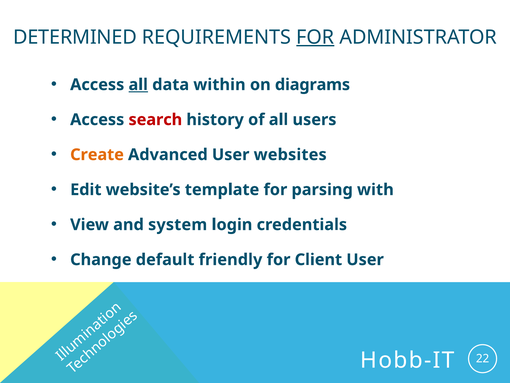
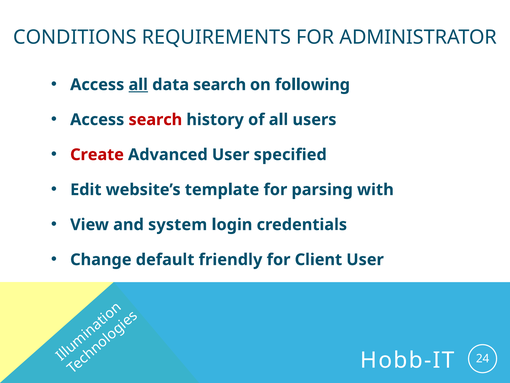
DETERMINED: DETERMINED -> CONDITIONS
FOR at (315, 37) underline: present -> none
data within: within -> search
diagrams: diagrams -> following
Create colour: orange -> red
websites: websites -> specified
22: 22 -> 24
